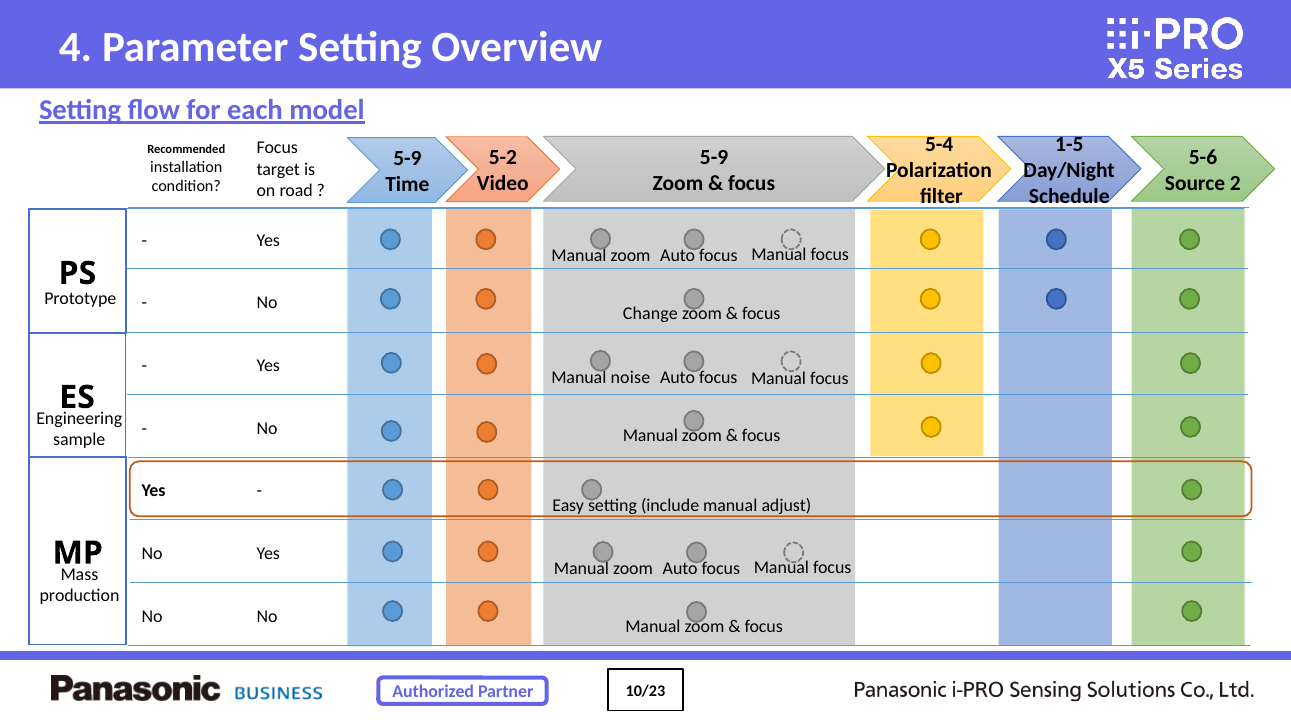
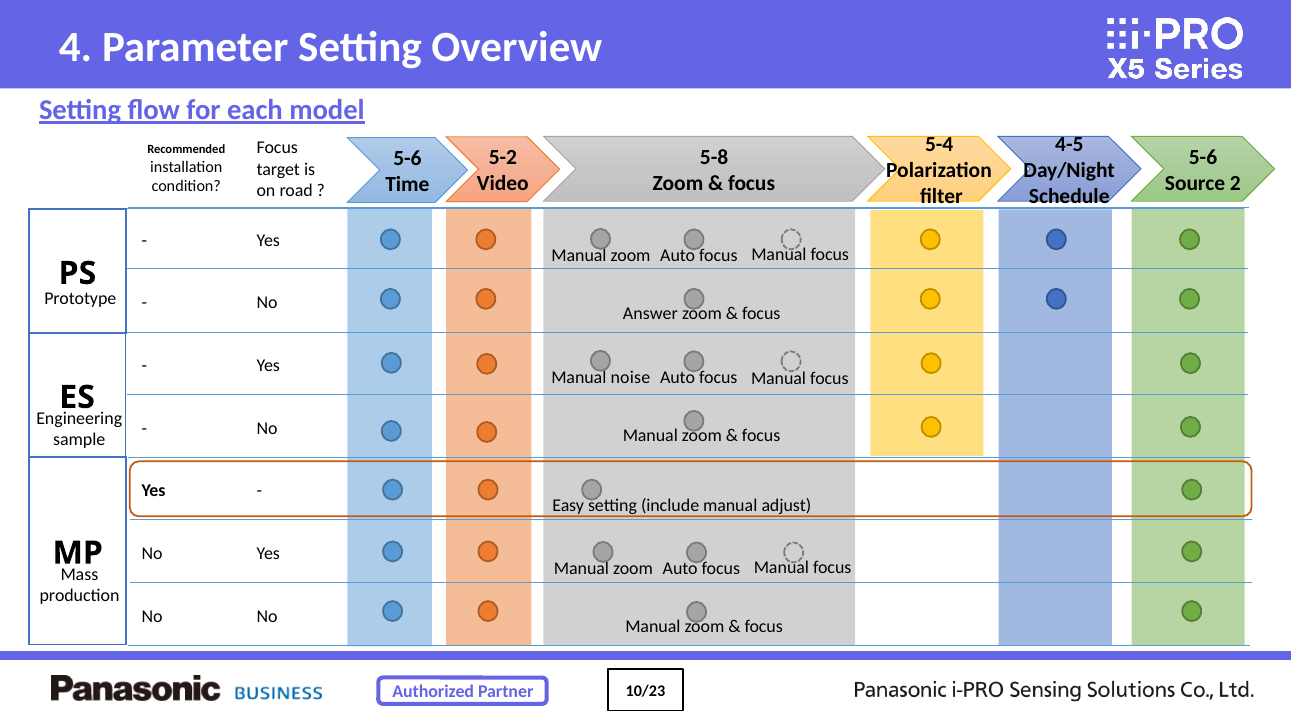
1-5: 1-5 -> 4-5
5-9 at (714, 157): 5-9 -> 5-8
5-9 at (407, 159): 5-9 -> 5-6
Change: Change -> Answer
